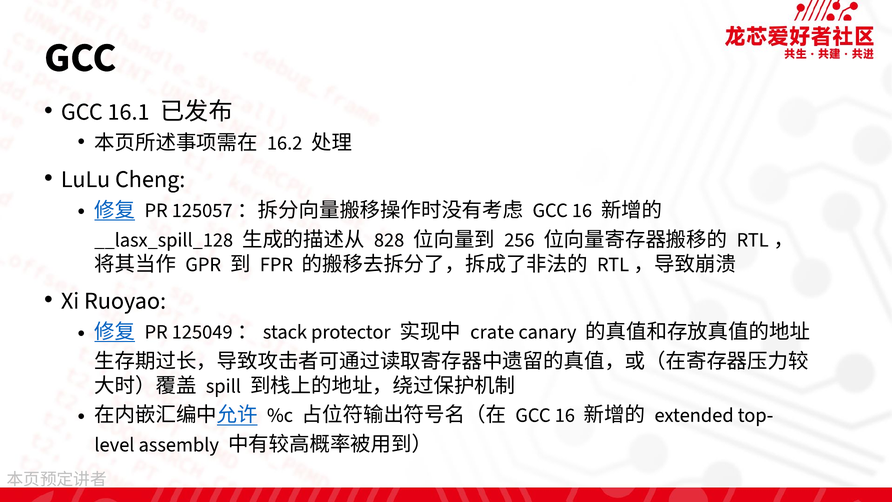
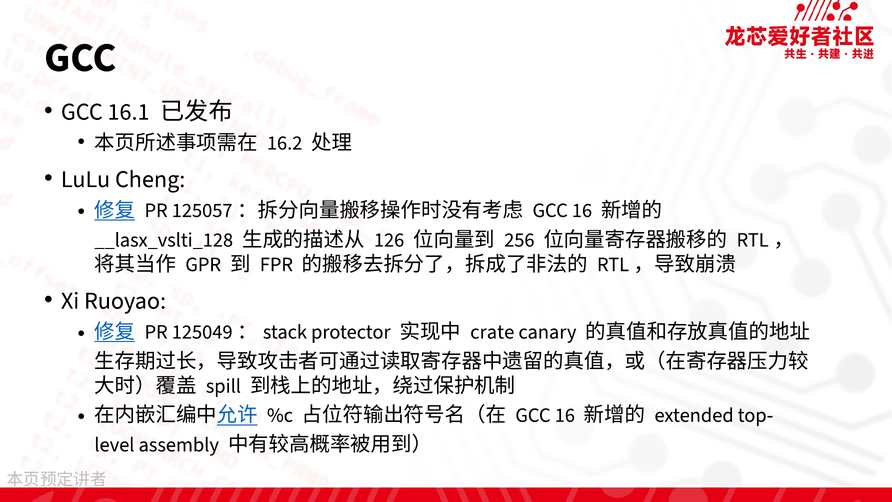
__lasx_spill_128: __lasx_spill_128 -> __lasx_vslti_128
828: 828 -> 126
